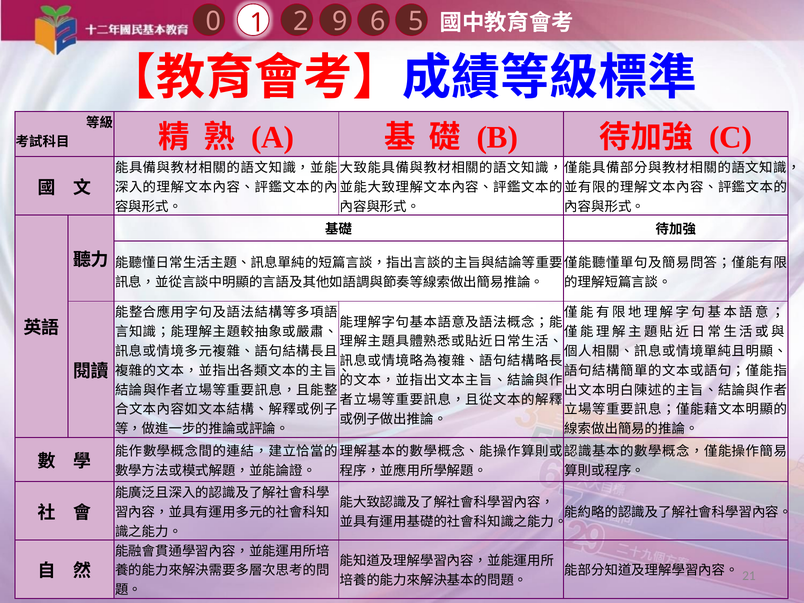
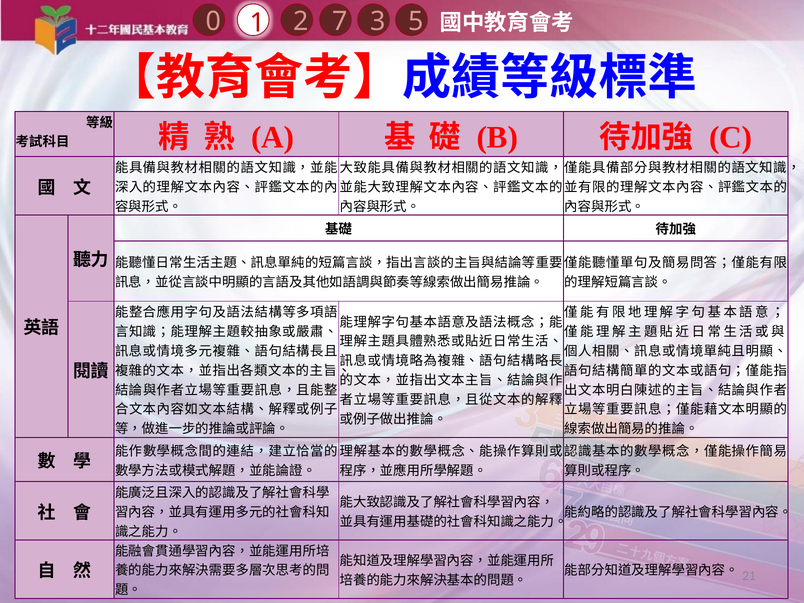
6: 6 -> 3
9: 9 -> 7
